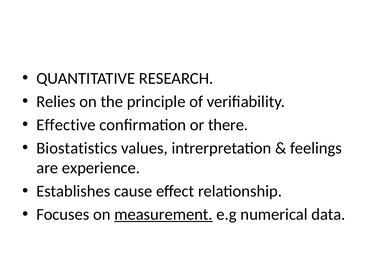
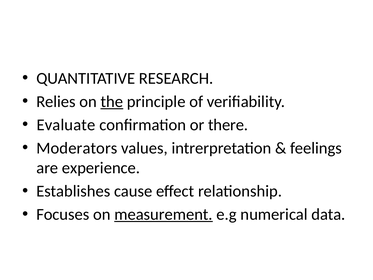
the underline: none -> present
Effective: Effective -> Evaluate
Biostatistics: Biostatistics -> Moderators
